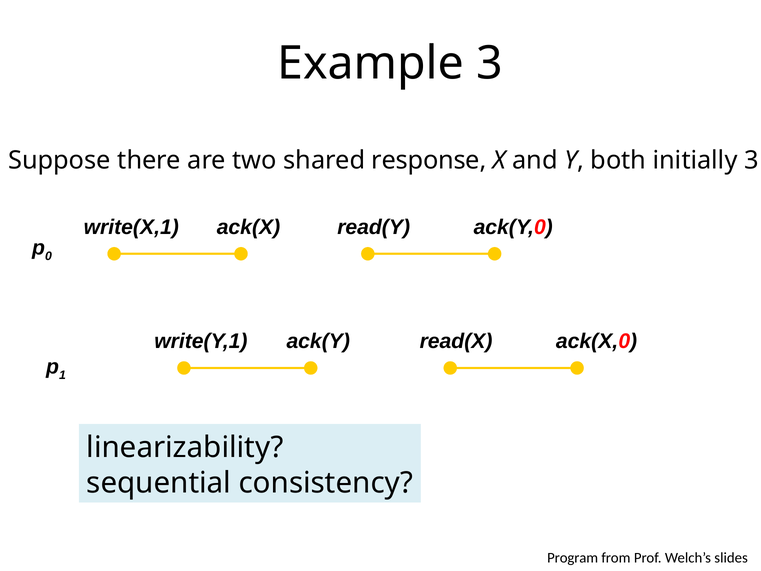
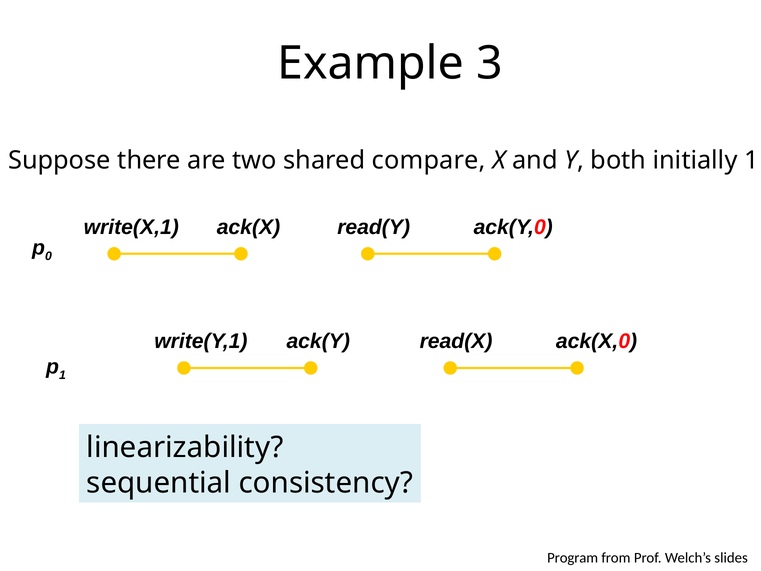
response: response -> compare
initially 3: 3 -> 1
